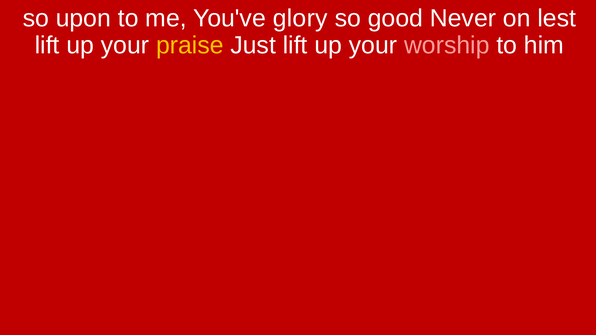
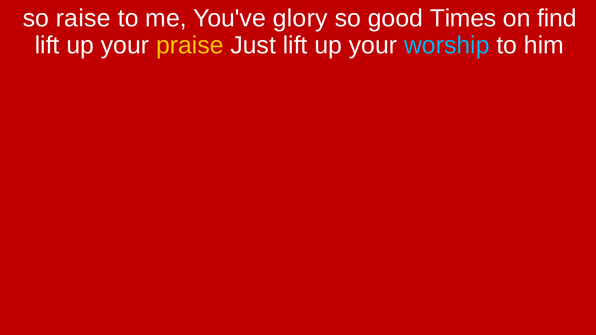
upon: upon -> raise
Never: Never -> Times
lest: lest -> find
worship colour: pink -> light blue
